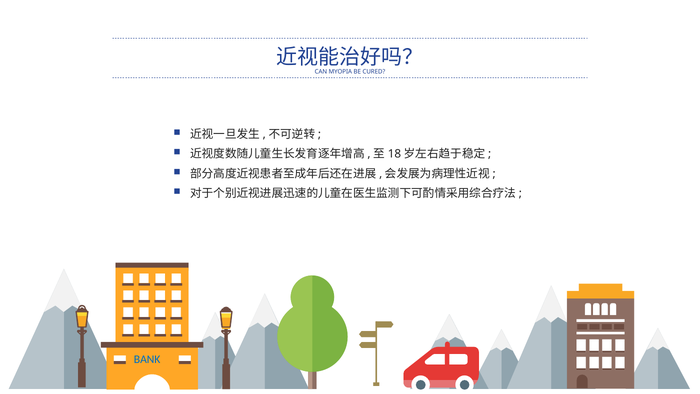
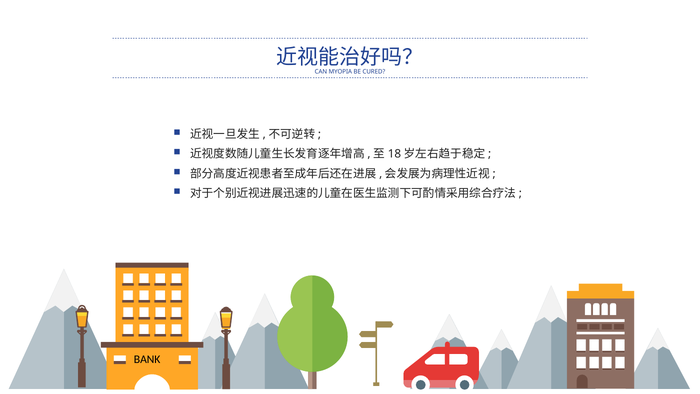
BANK colour: blue -> black
